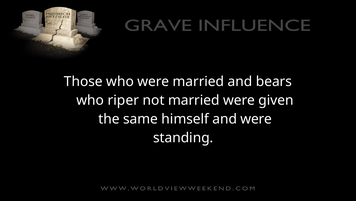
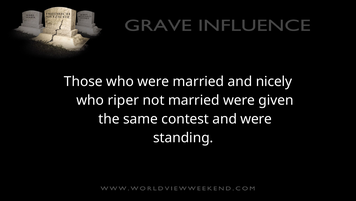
bears: bears -> nicely
himself: himself -> contest
